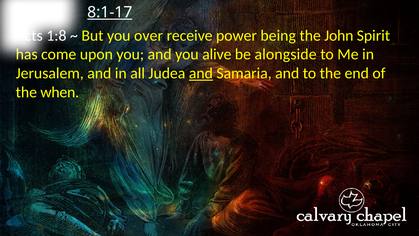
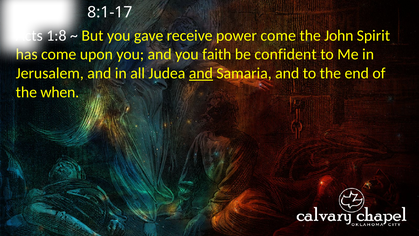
8:1-17 underline: present -> none
over: over -> gave
power being: being -> come
alive: alive -> faith
alongside: alongside -> confident
